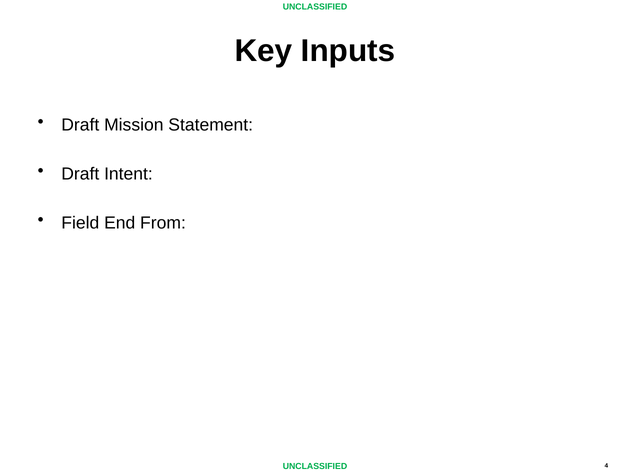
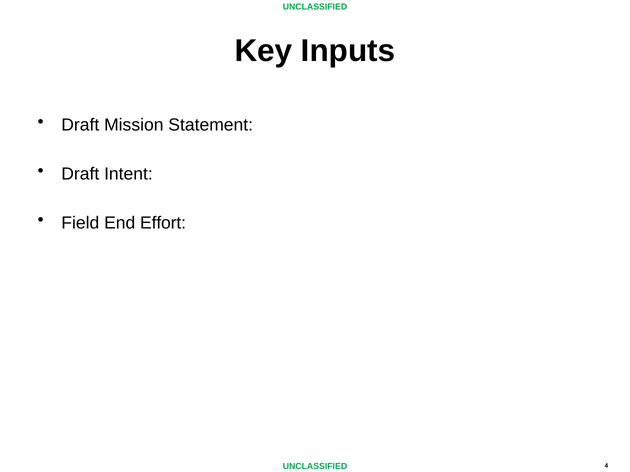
From: From -> Effort
